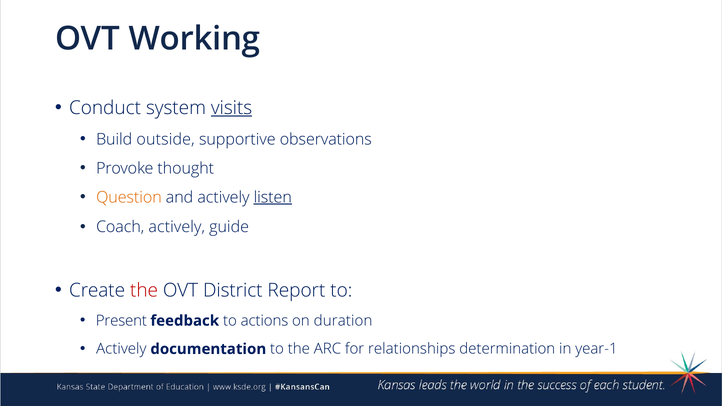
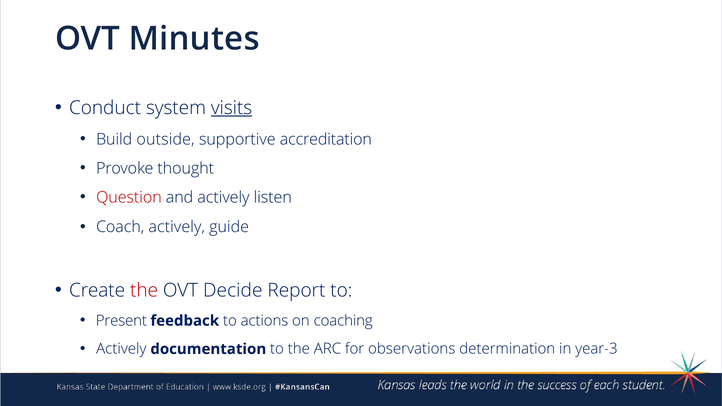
Working: Working -> Minutes
observations: observations -> accreditation
Question colour: orange -> red
listen underline: present -> none
District: District -> Decide
duration: duration -> coaching
relationships: relationships -> observations
year-1: year-1 -> year-3
